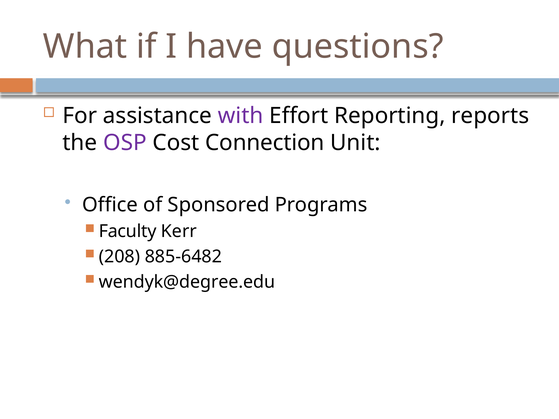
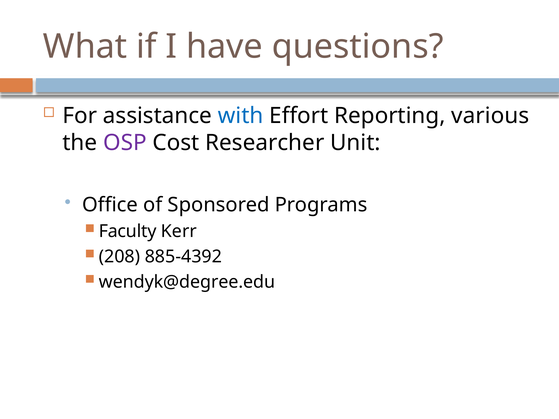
with colour: purple -> blue
reports: reports -> various
Connection: Connection -> Researcher
885-6482: 885-6482 -> 885-4392
